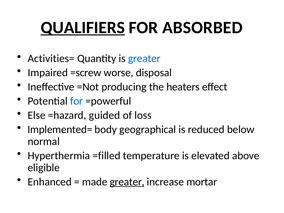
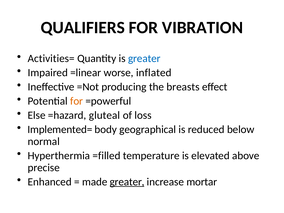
QUALIFIERS underline: present -> none
ABSORBED: ABSORBED -> VIBRATION
=screw: =screw -> =linear
disposal: disposal -> inflated
heaters: heaters -> breasts
for at (77, 101) colour: blue -> orange
guided: guided -> gluteal
eligible: eligible -> precise
